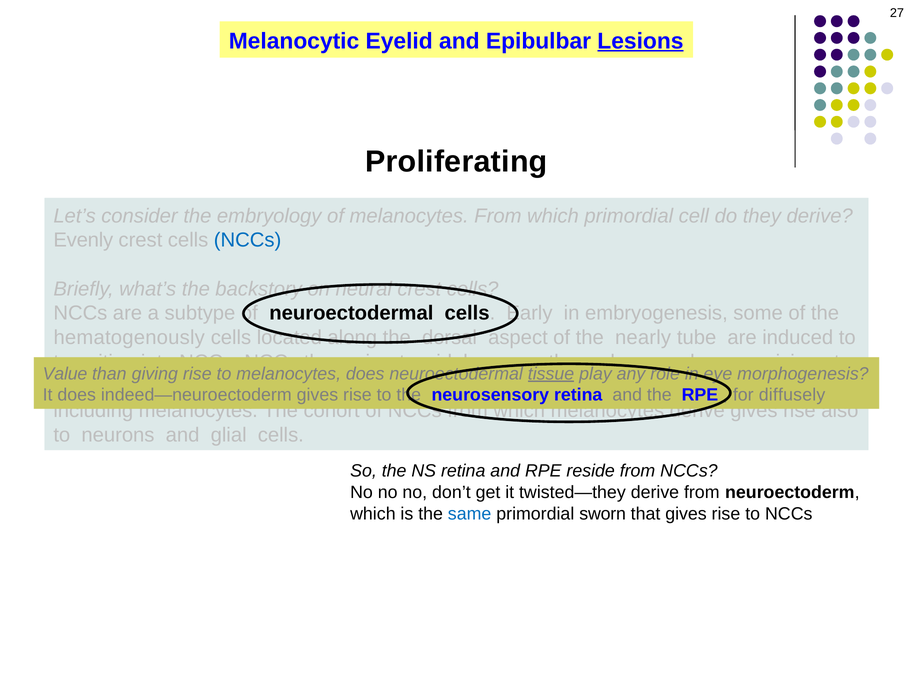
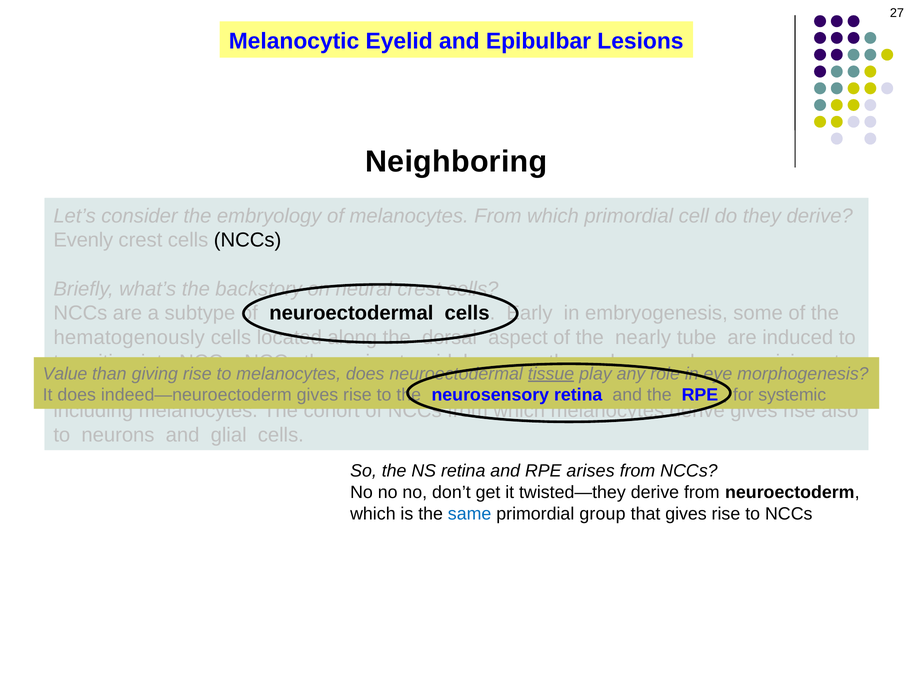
Lesions underline: present -> none
Proliferating: Proliferating -> Neighboring
NCCs at (248, 240) colour: blue -> black
diffusely: diffusely -> systemic
reside: reside -> arises
sworn: sworn -> group
